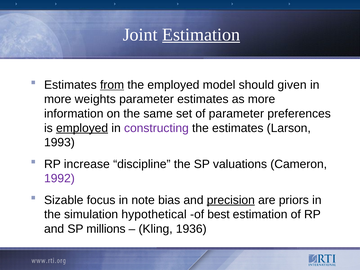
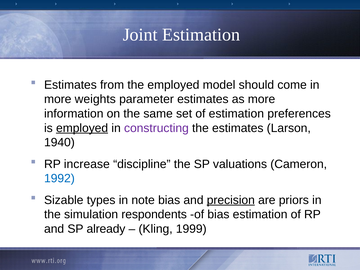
Estimation at (201, 35) underline: present -> none
from underline: present -> none
given: given -> come
of parameter: parameter -> estimation
1993: 1993 -> 1940
1992 colour: purple -> blue
focus: focus -> types
hypothetical: hypothetical -> respondents
of best: best -> bias
millions: millions -> already
1936: 1936 -> 1999
